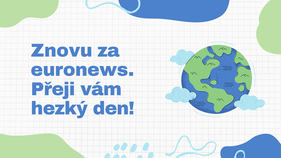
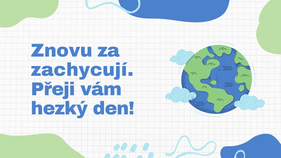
euronews: euronews -> zachycují
